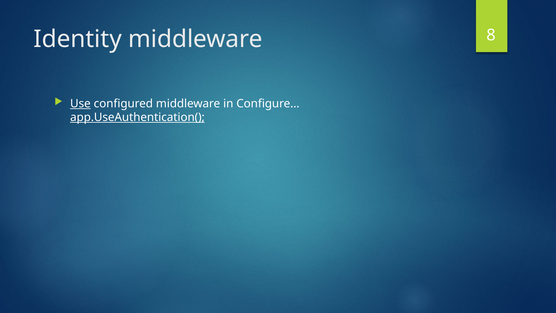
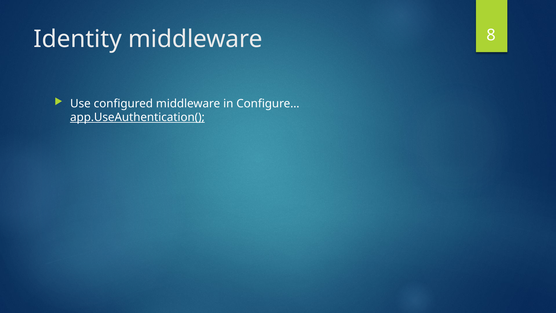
Use underline: present -> none
